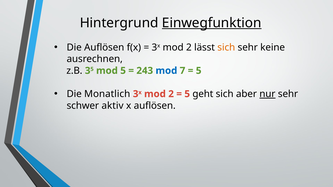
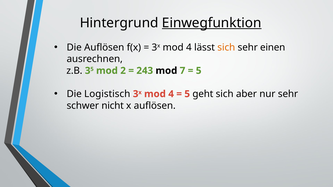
3x mod 2: 2 -> 4
keine: keine -> einen
mod 5: 5 -> 2
mod at (166, 71) colour: blue -> black
Monatlich: Monatlich -> Logistisch
x mod 2: 2 -> 4
nur underline: present -> none
aktiv: aktiv -> nicht
